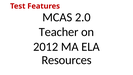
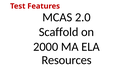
Teacher: Teacher -> Scaffold
2012: 2012 -> 2000
